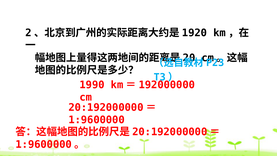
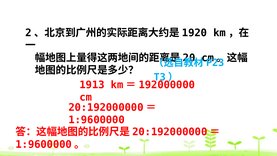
1990: 1990 -> 1913
